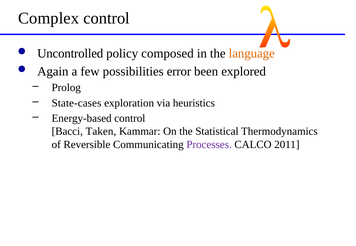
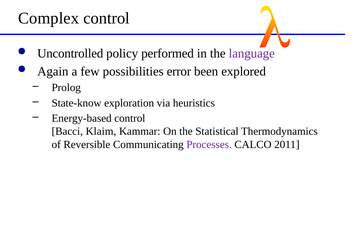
composed: composed -> performed
language colour: orange -> purple
State-cases: State-cases -> State-know
Taken: Taken -> Klaim
